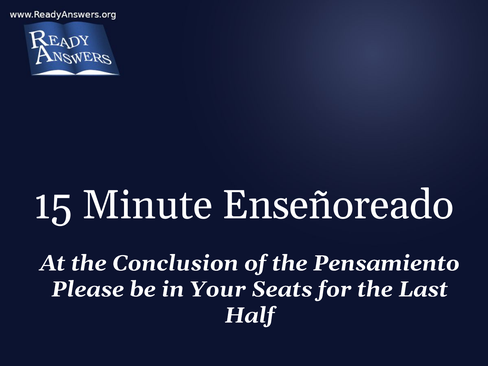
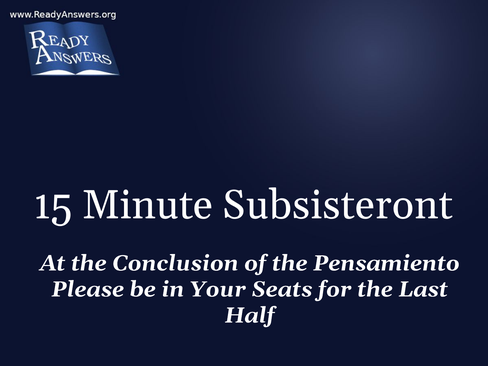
Enseñoreado: Enseñoreado -> Subsisteront
